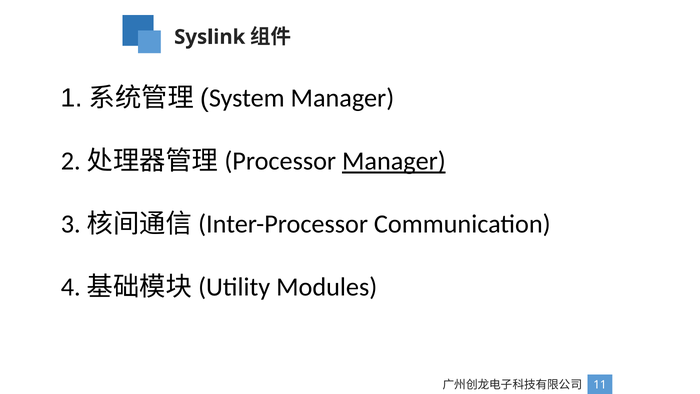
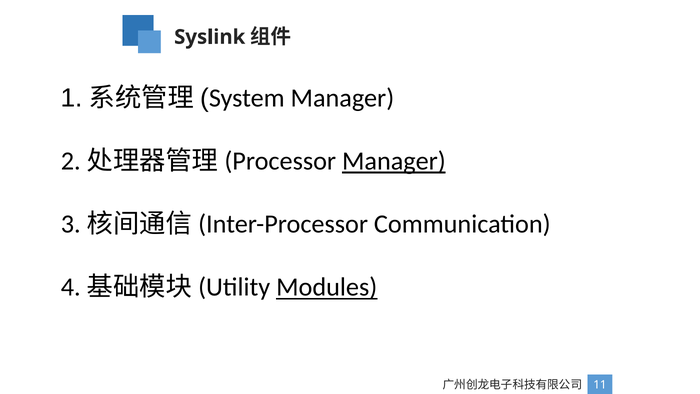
Modules underline: none -> present
